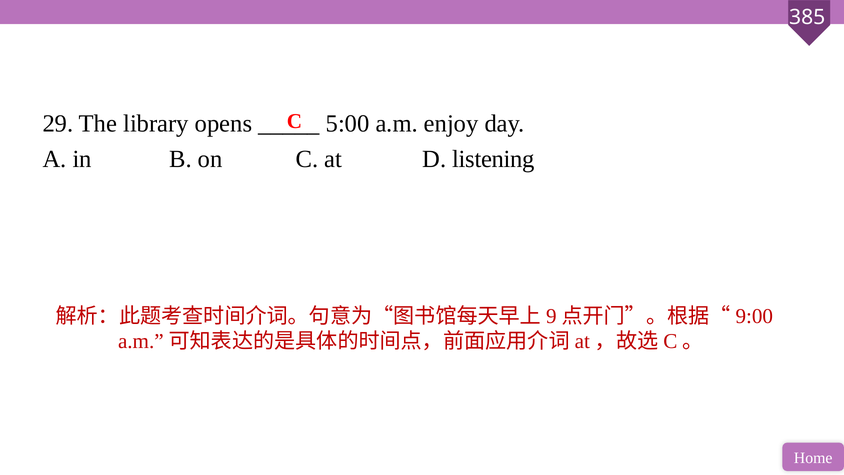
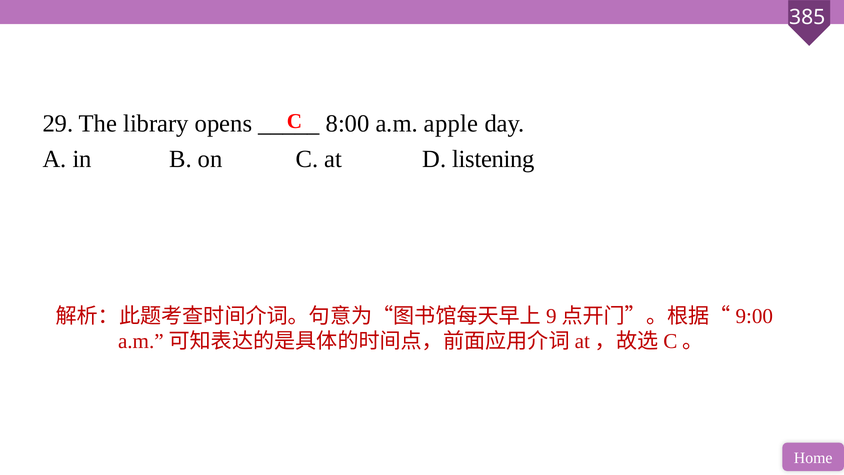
5:00: 5:00 -> 8:00
enjoy: enjoy -> apple
